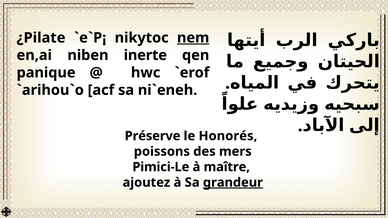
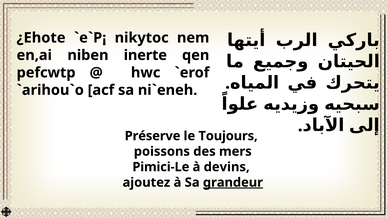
¿Pilate: ¿Pilate -> ¿Ehote
nem underline: present -> none
panique: panique -> pefcwtp
Honorés: Honorés -> Toujours
maître: maître -> devins
